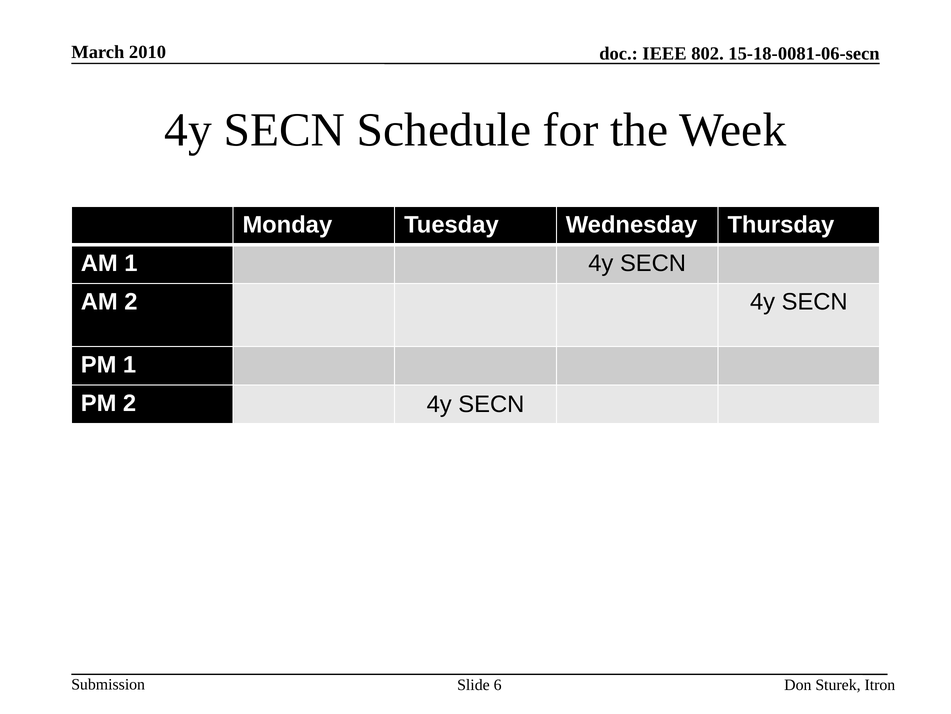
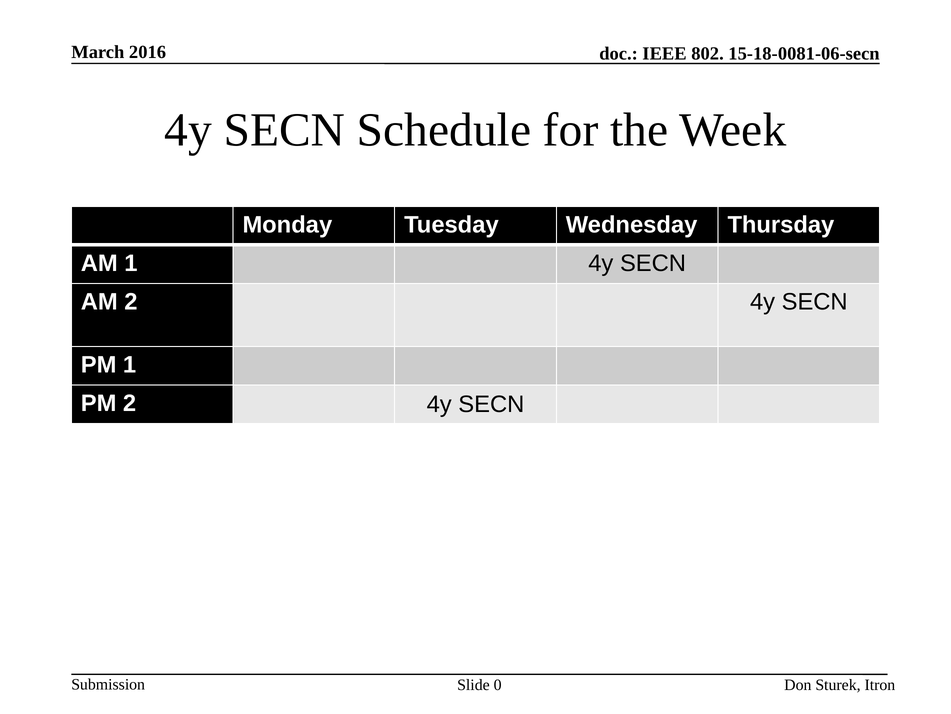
2010: 2010 -> 2016
6: 6 -> 0
